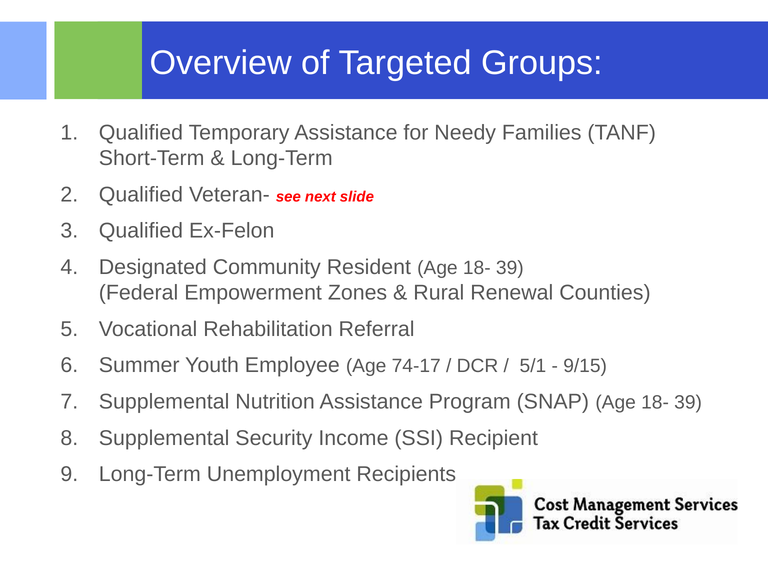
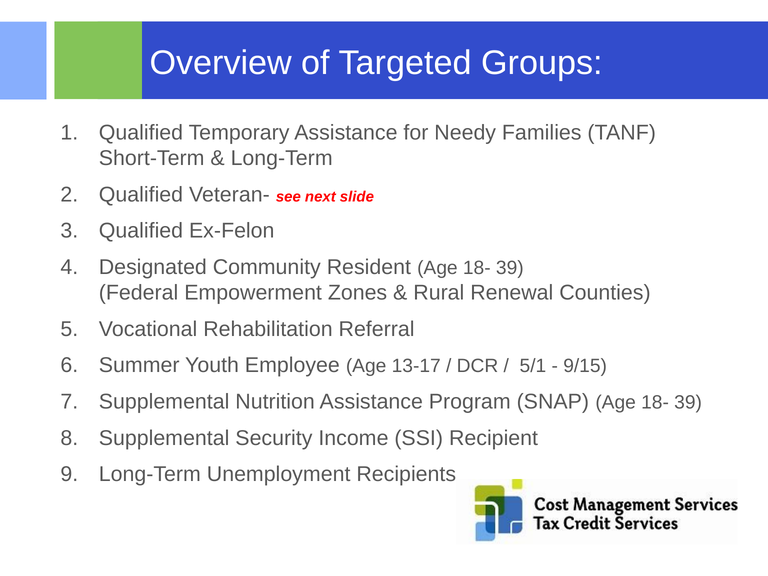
74-17: 74-17 -> 13-17
